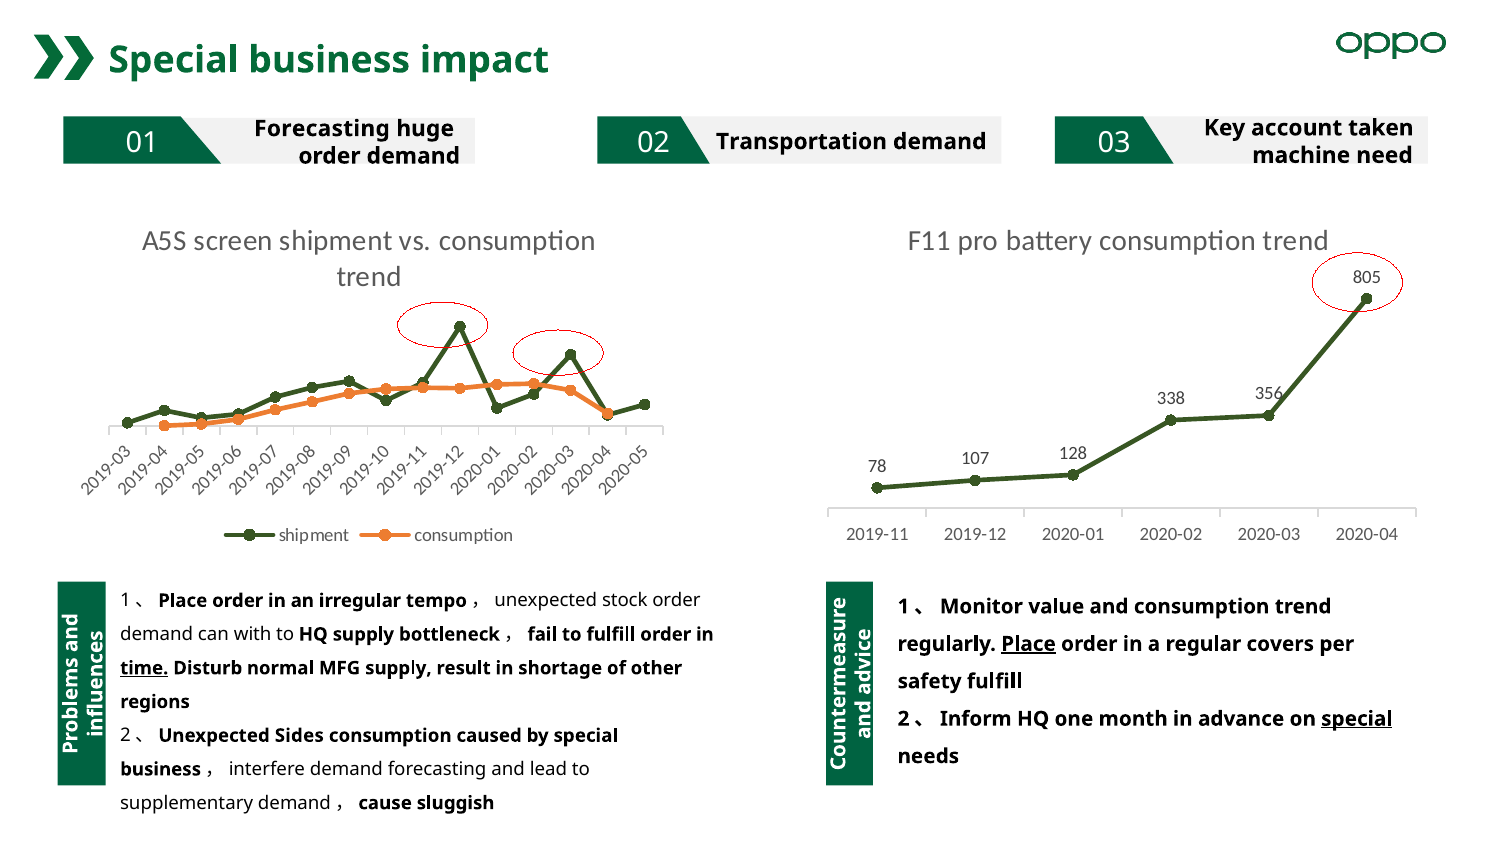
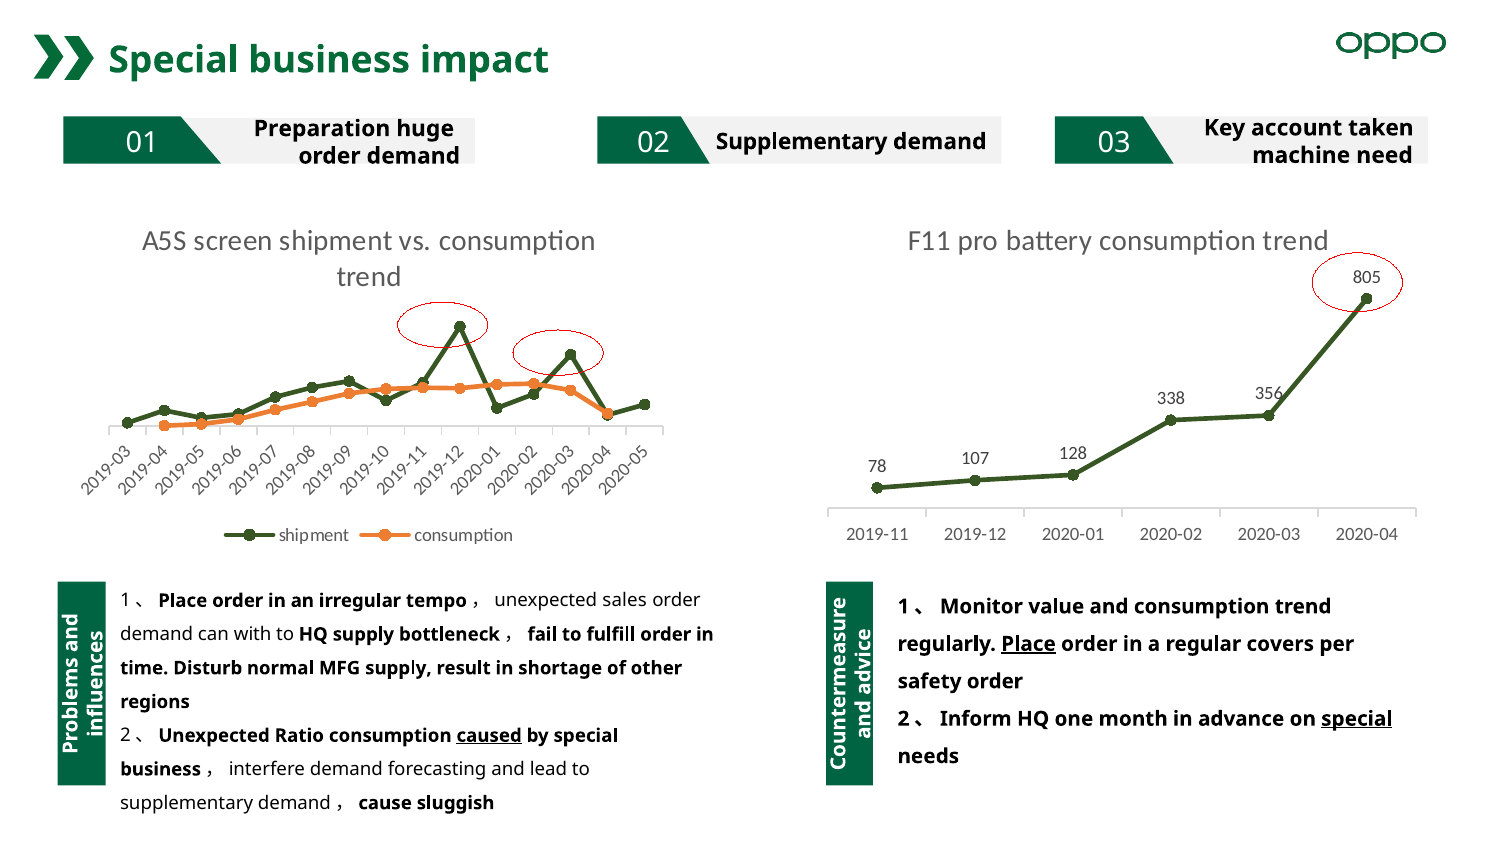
Forecasting at (322, 129): Forecasting -> Preparation
01 Transportation: Transportation -> Supplementary
stock: stock -> sales
time underline: present -> none
safety fulfill: fulfill -> order
Sides: Sides -> Ratio
caused underline: none -> present
